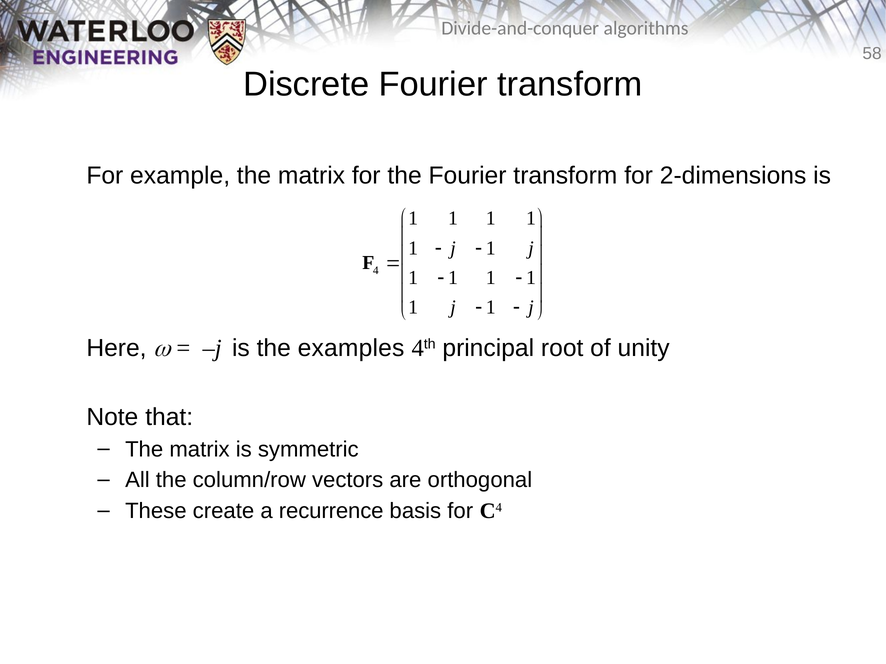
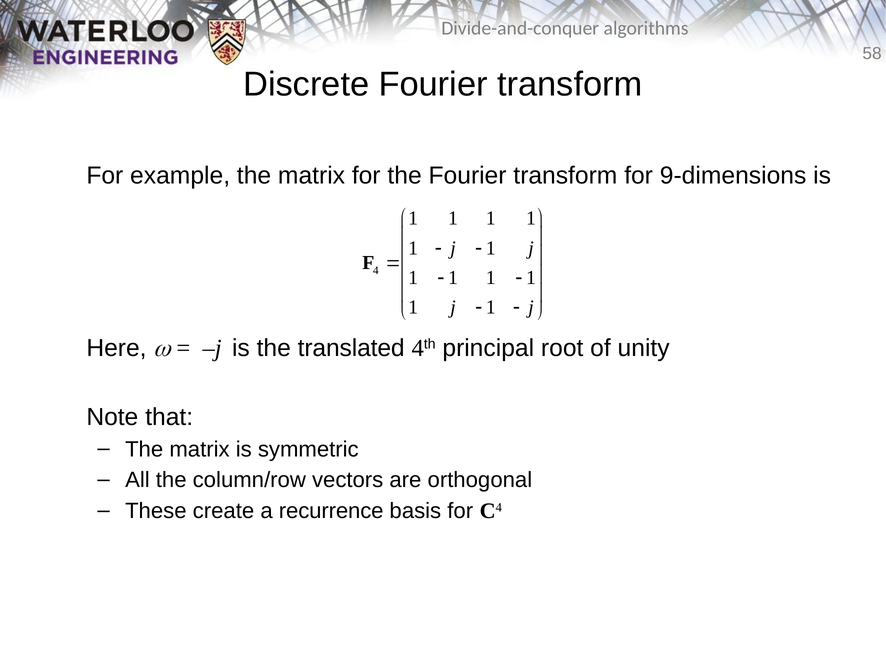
2-dimensions: 2-dimensions -> 9-dimensions
examples: examples -> translated
